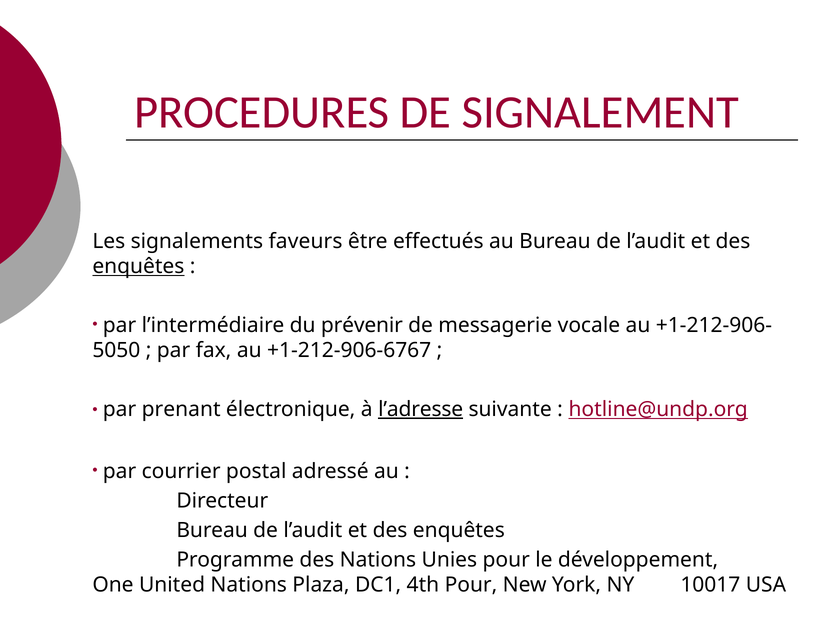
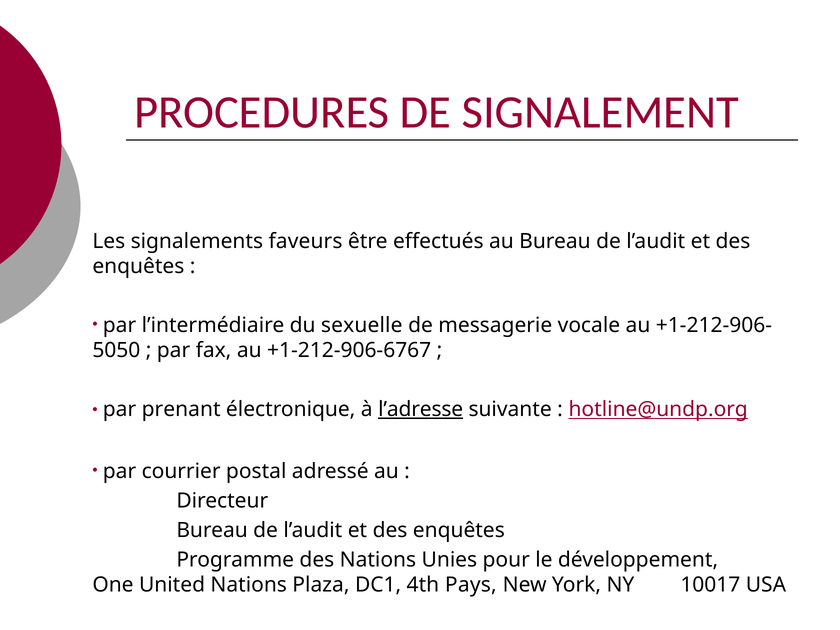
enquêtes at (138, 266) underline: present -> none
prévenir: prévenir -> sexuelle
4th Pour: Pour -> Pays
